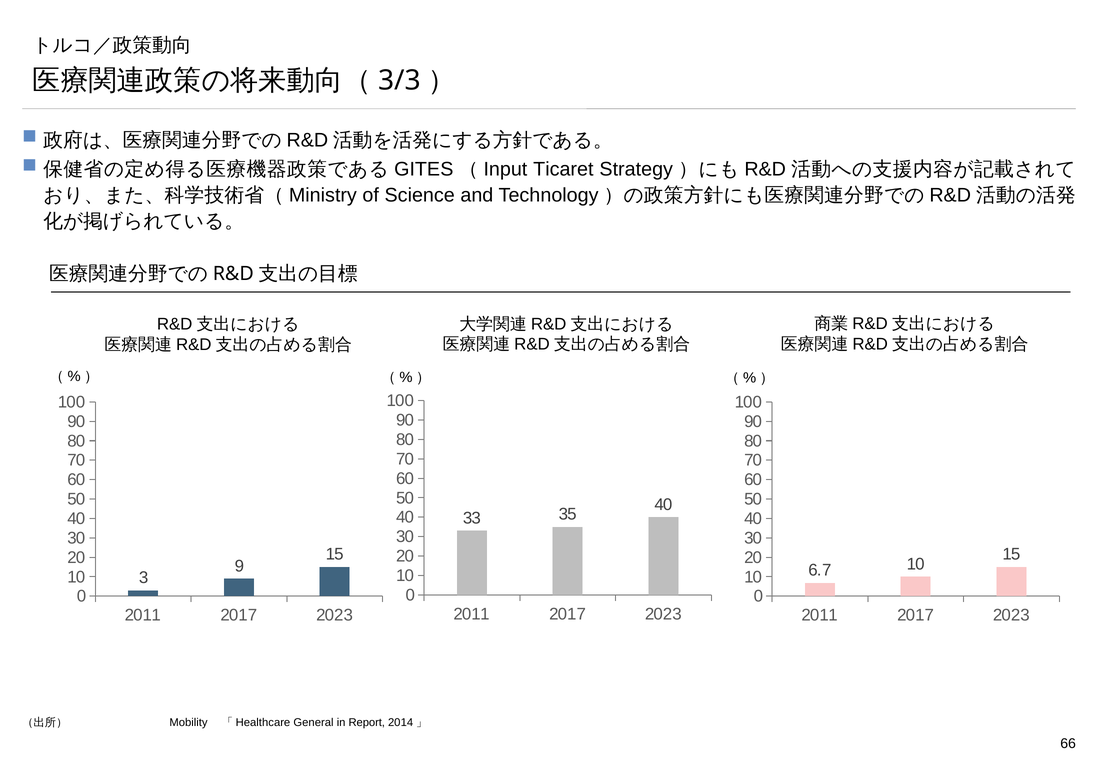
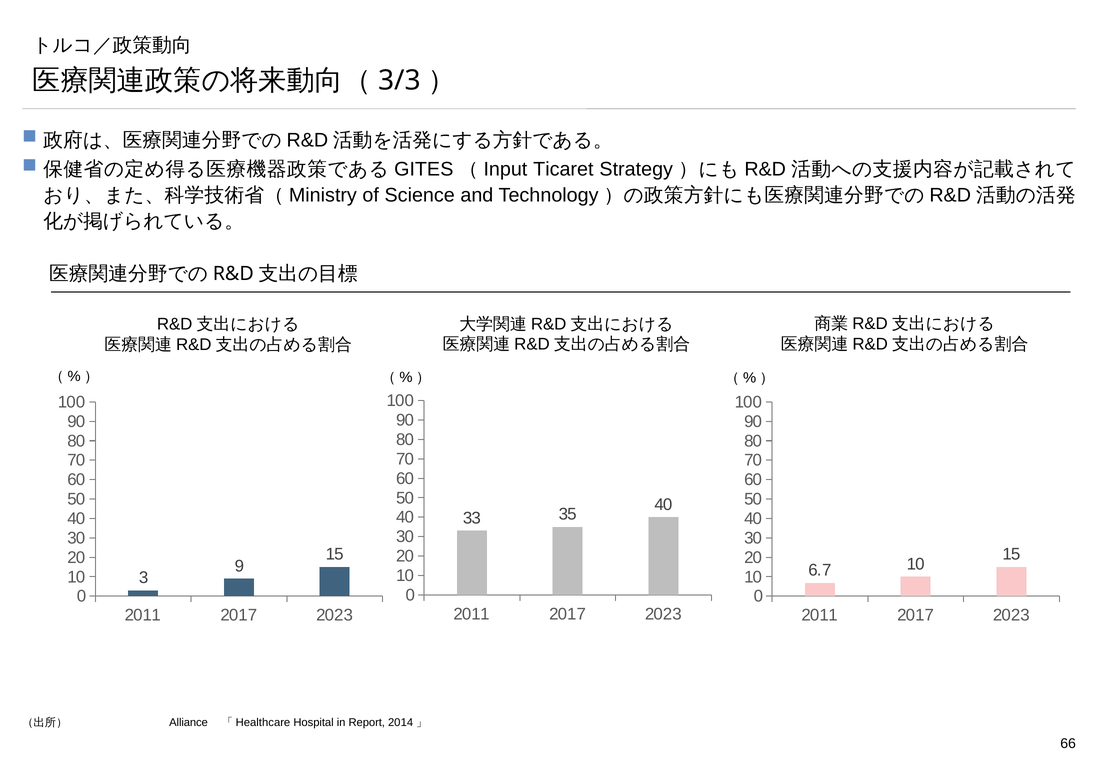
Mobility: Mobility -> Alliance
General: General -> Hospital
